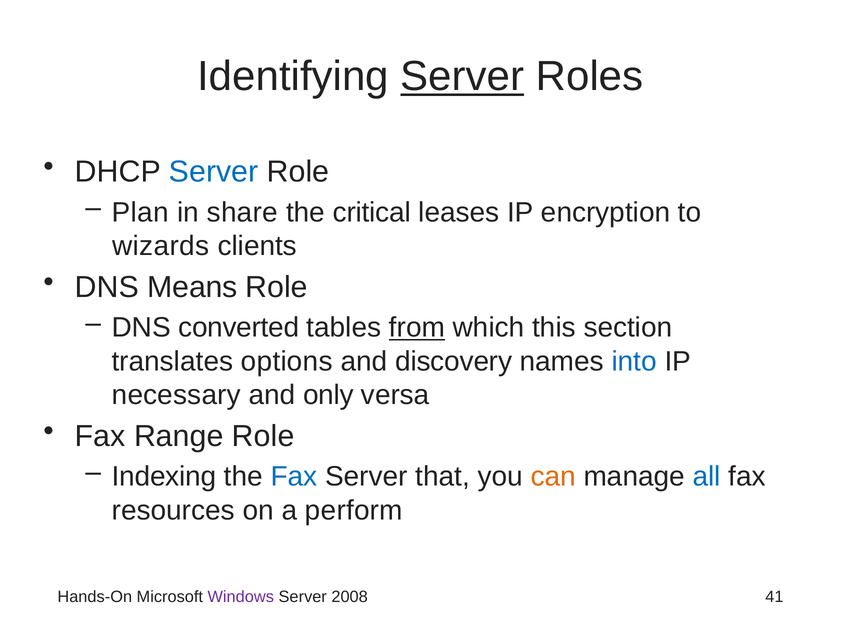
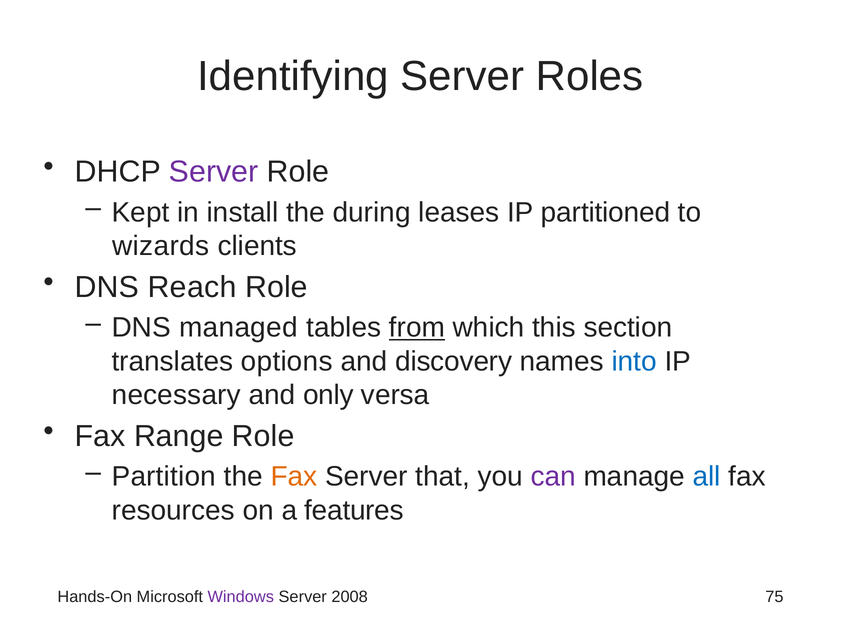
Server at (462, 77) underline: present -> none
Server at (214, 172) colour: blue -> purple
Plan: Plan -> Kept
share: share -> install
critical: critical -> during
encryption: encryption -> partitioned
Means: Means -> Reach
converted: converted -> managed
Indexing: Indexing -> Partition
Fax at (294, 477) colour: blue -> orange
can colour: orange -> purple
perform: perform -> features
41: 41 -> 75
